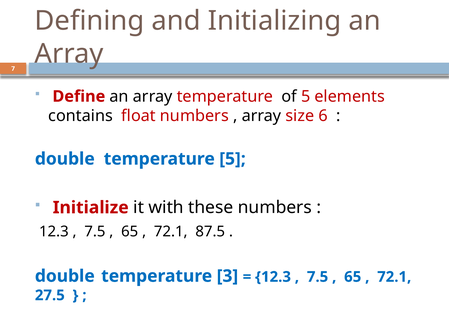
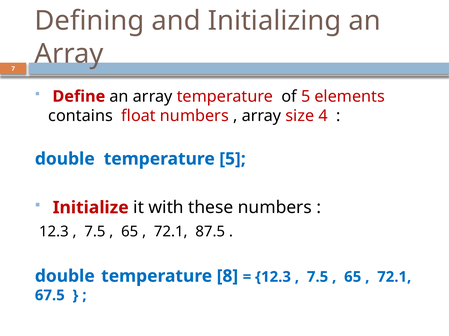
6: 6 -> 4
3: 3 -> 8
27.5: 27.5 -> 67.5
